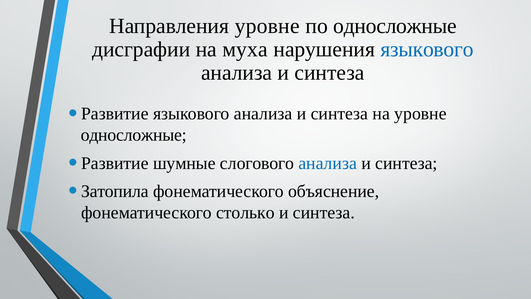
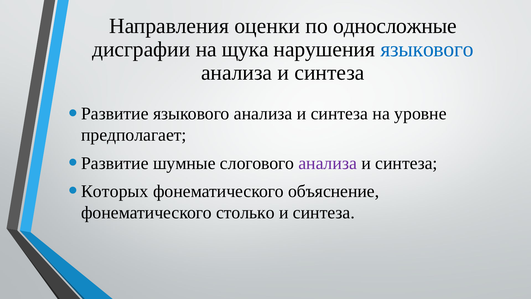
Направления уровне: уровне -> оценки
муха: муха -> щука
односложные at (134, 135): односложные -> предполагает
анализа at (328, 163) colour: blue -> purple
Затопила: Затопила -> Которых
